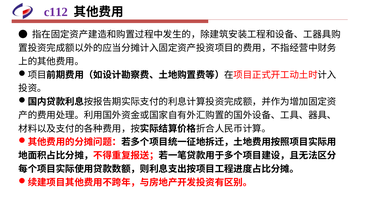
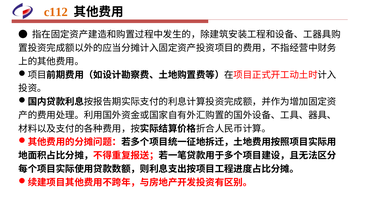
c112 colour: purple -> orange
